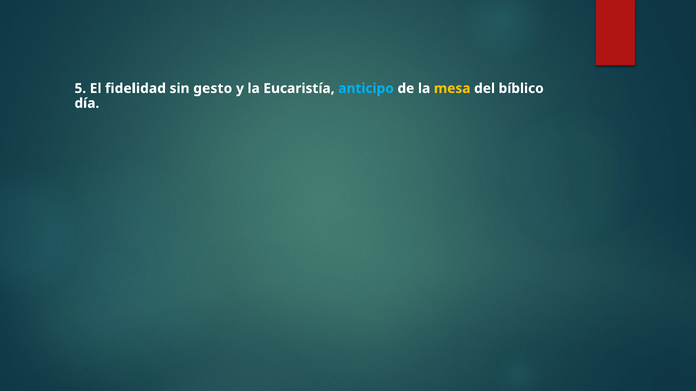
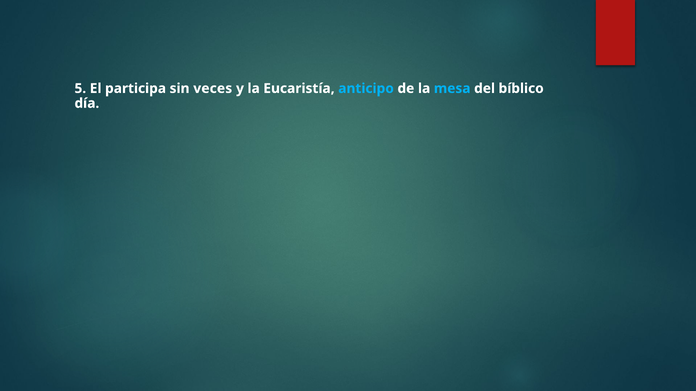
fidelidad: fidelidad -> participa
gesto: gesto -> veces
mesa colour: yellow -> light blue
